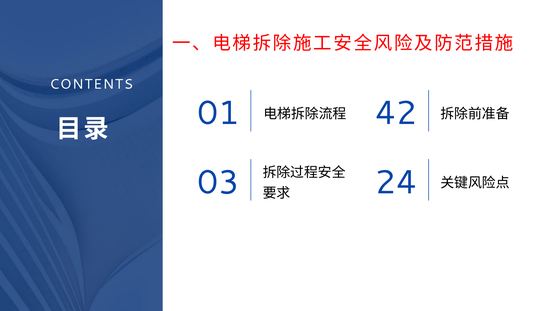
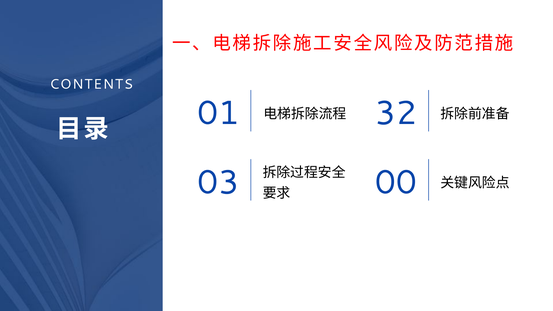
42: 42 -> 32
24: 24 -> 00
